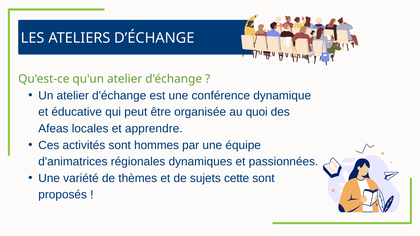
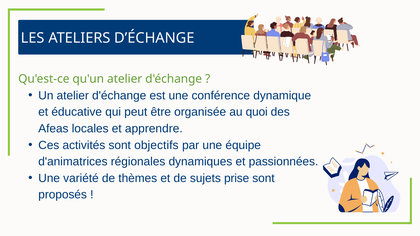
hommes: hommes -> objectifs
cette: cette -> prise
